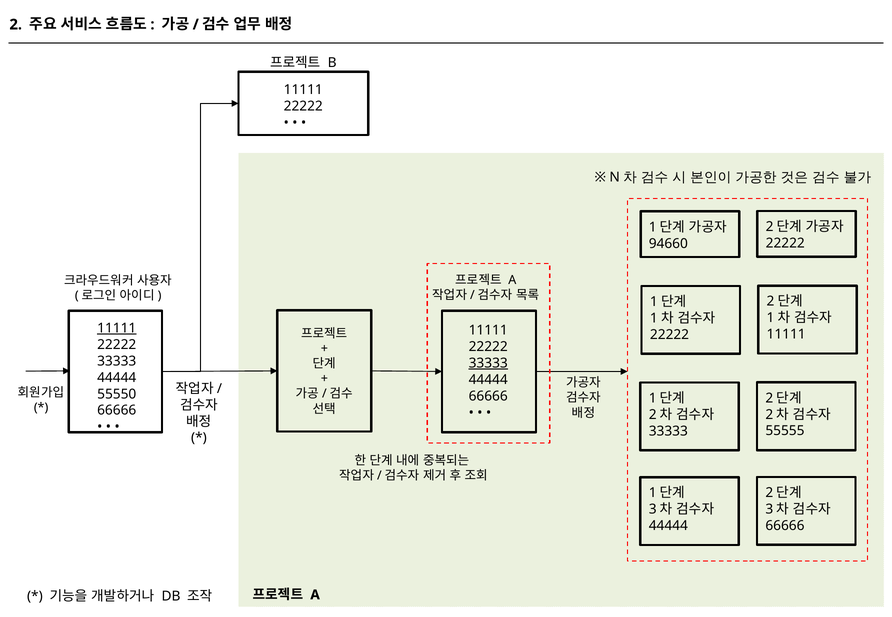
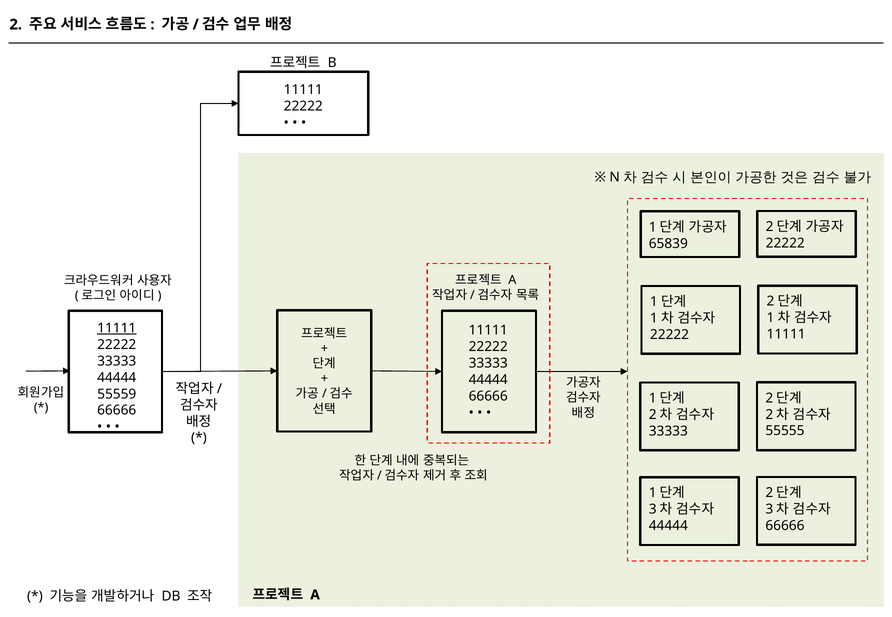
94660: 94660 -> 65839
33333 at (488, 364) underline: present -> none
55550: 55550 -> 55559
